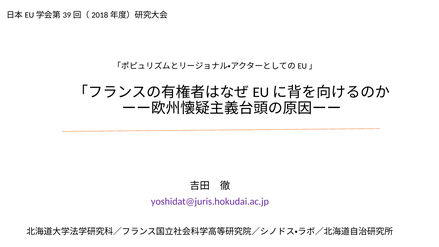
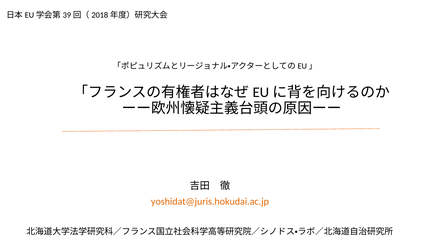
yoshidat@juris.hokudai.ac.jp colour: purple -> orange
